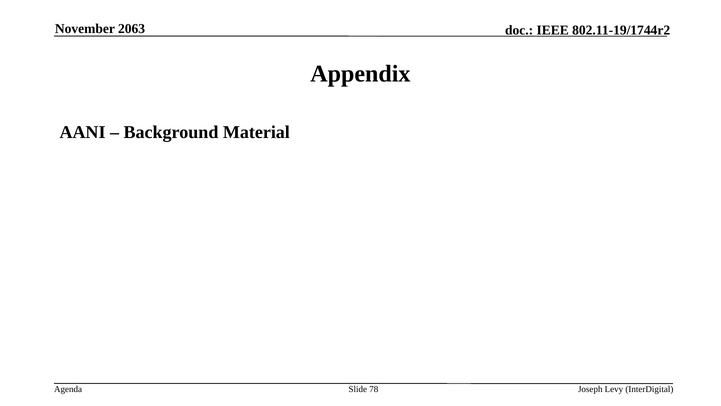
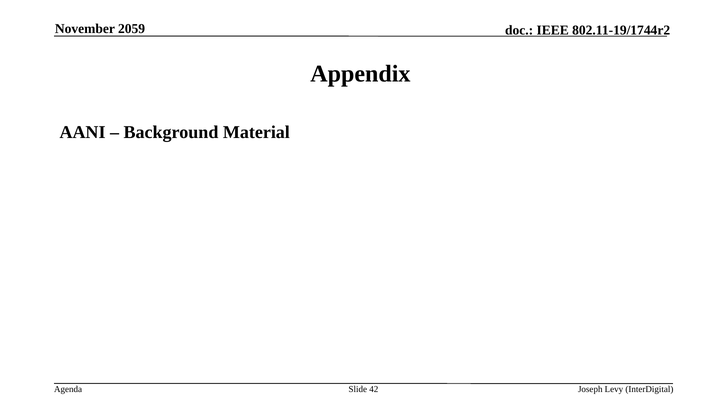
2063: 2063 -> 2059
78: 78 -> 42
